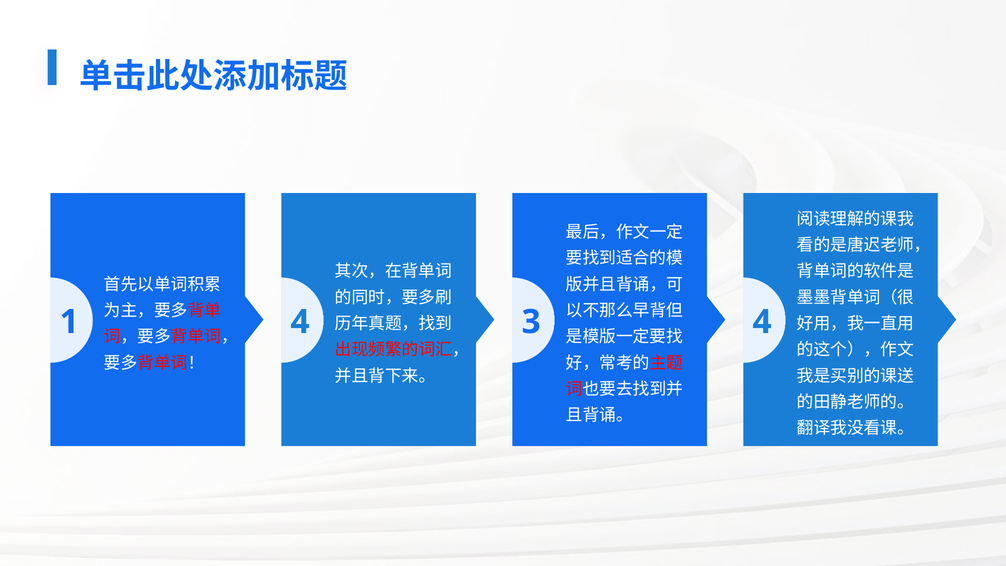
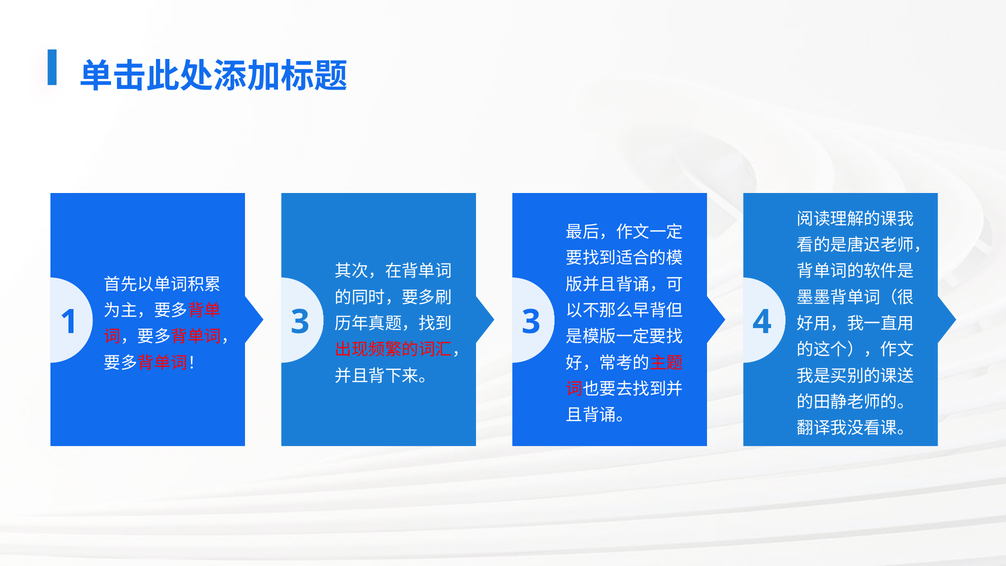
1 4: 4 -> 3
